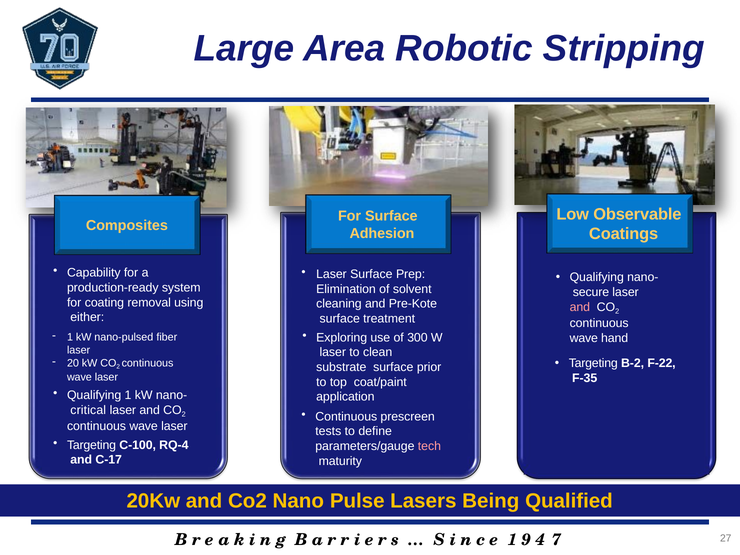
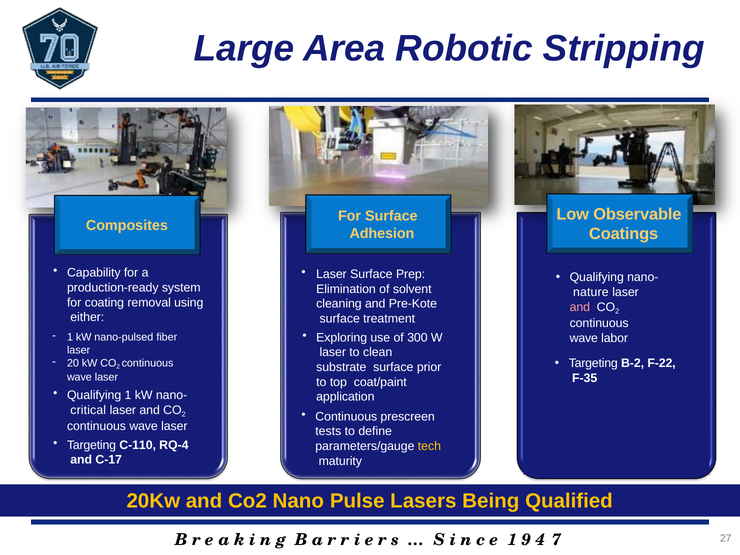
secure: secure -> nature
hand: hand -> labor
C-100: C-100 -> C-110
tech colour: pink -> yellow
